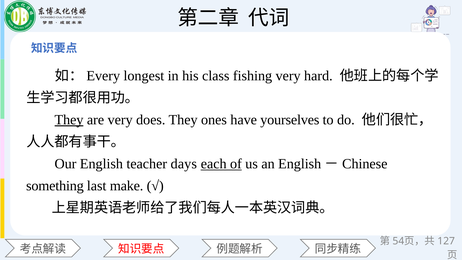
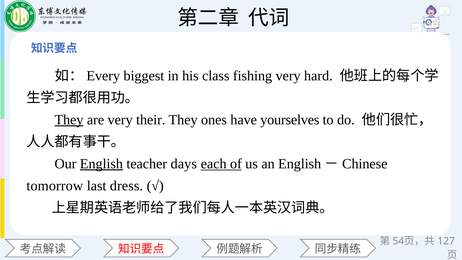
longest: longest -> biggest
does: does -> their
English underline: none -> present
something: something -> tomorrow
make: make -> dress
